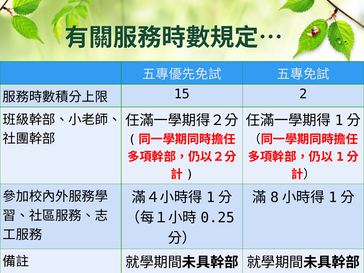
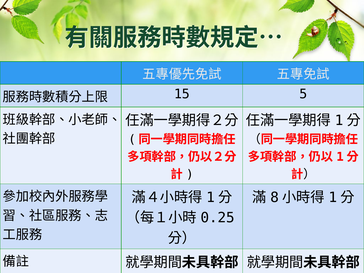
2: 2 -> 5
